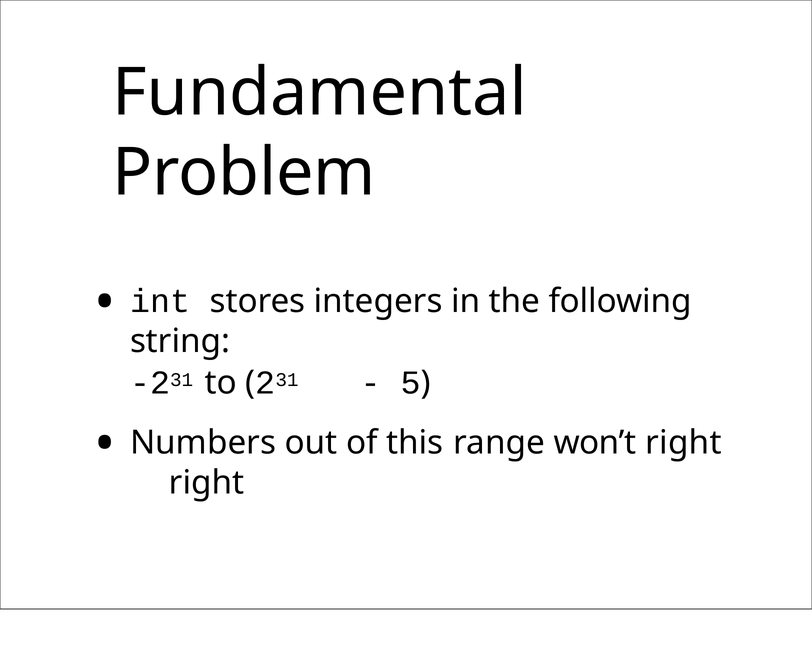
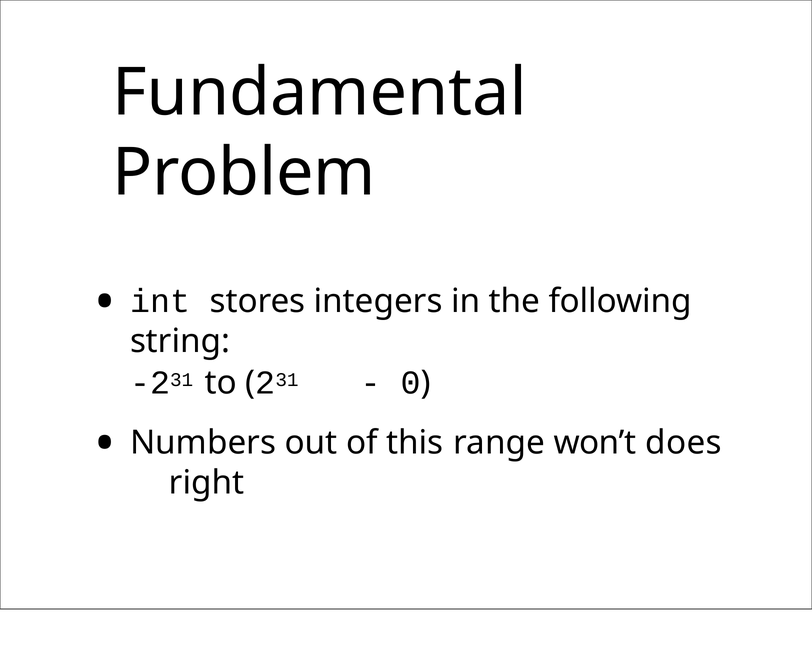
5: 5 -> 0
won’t right: right -> does
